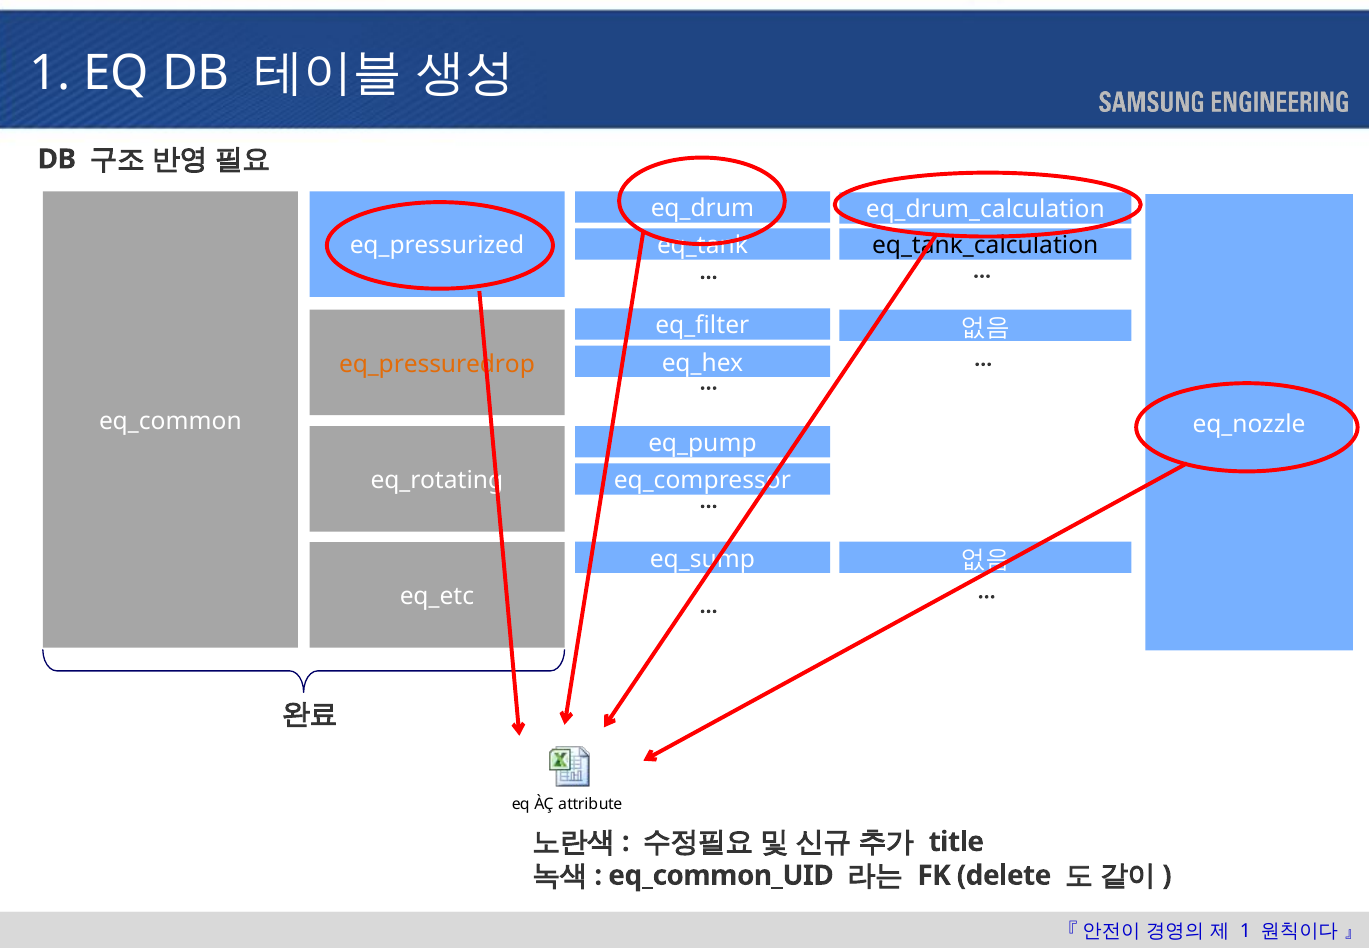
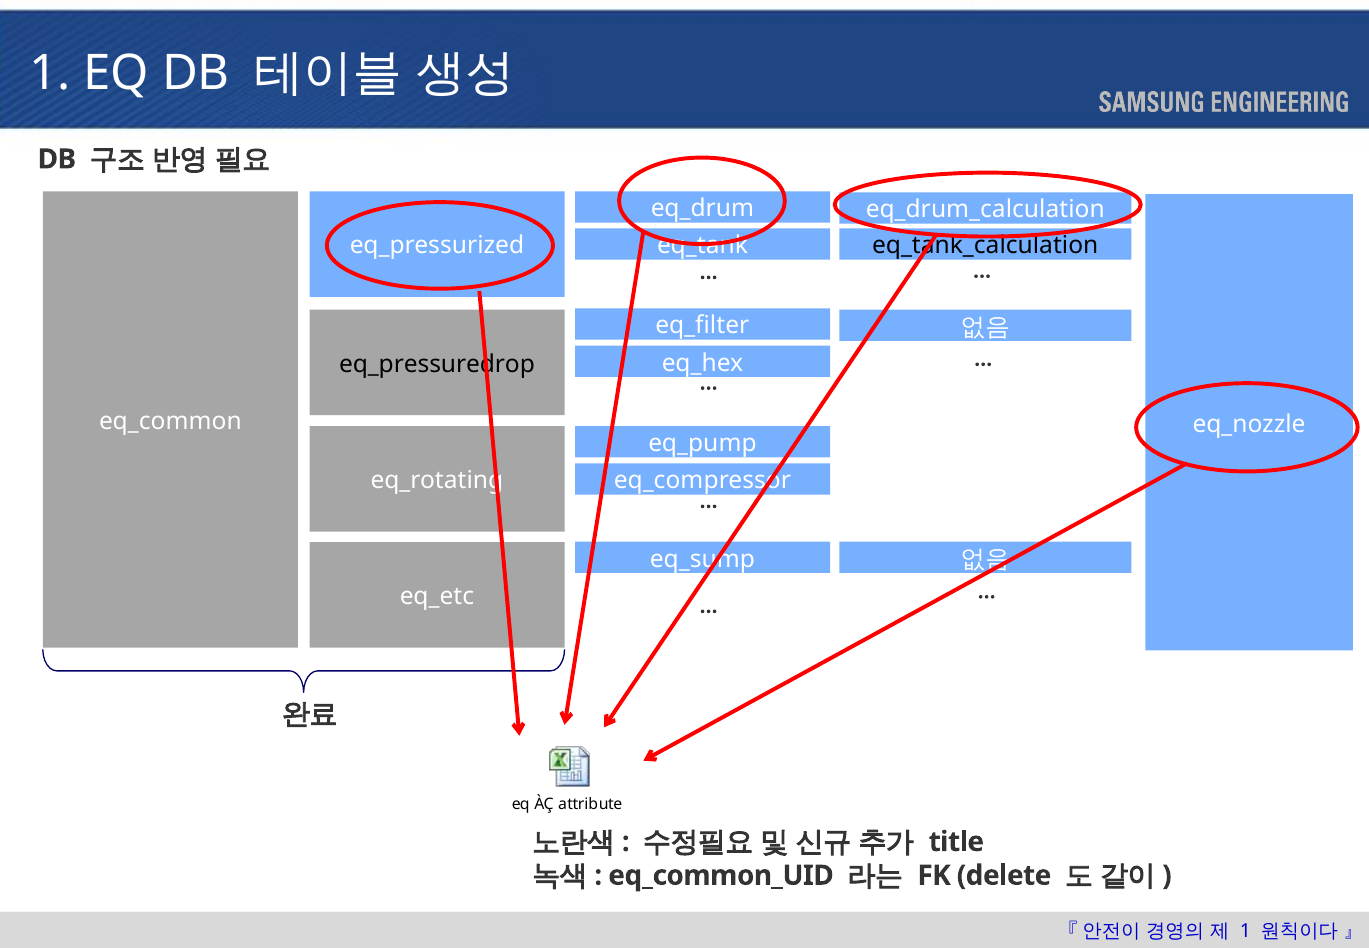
eq_pressuredrop colour: orange -> black
